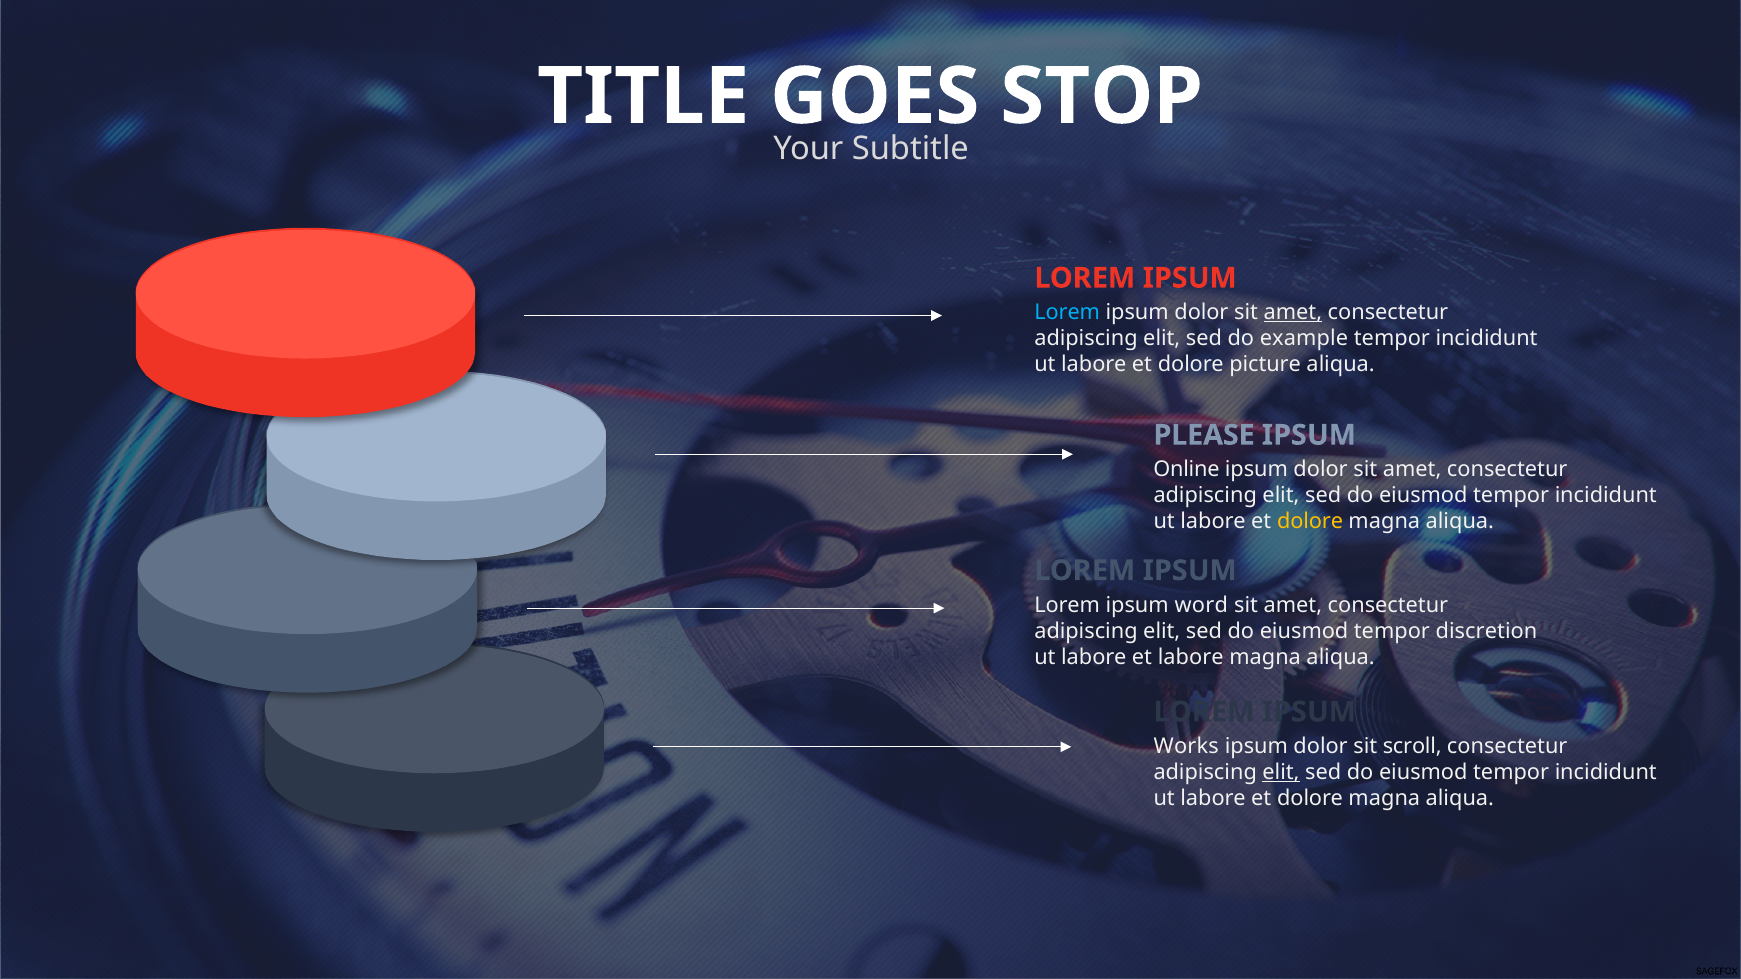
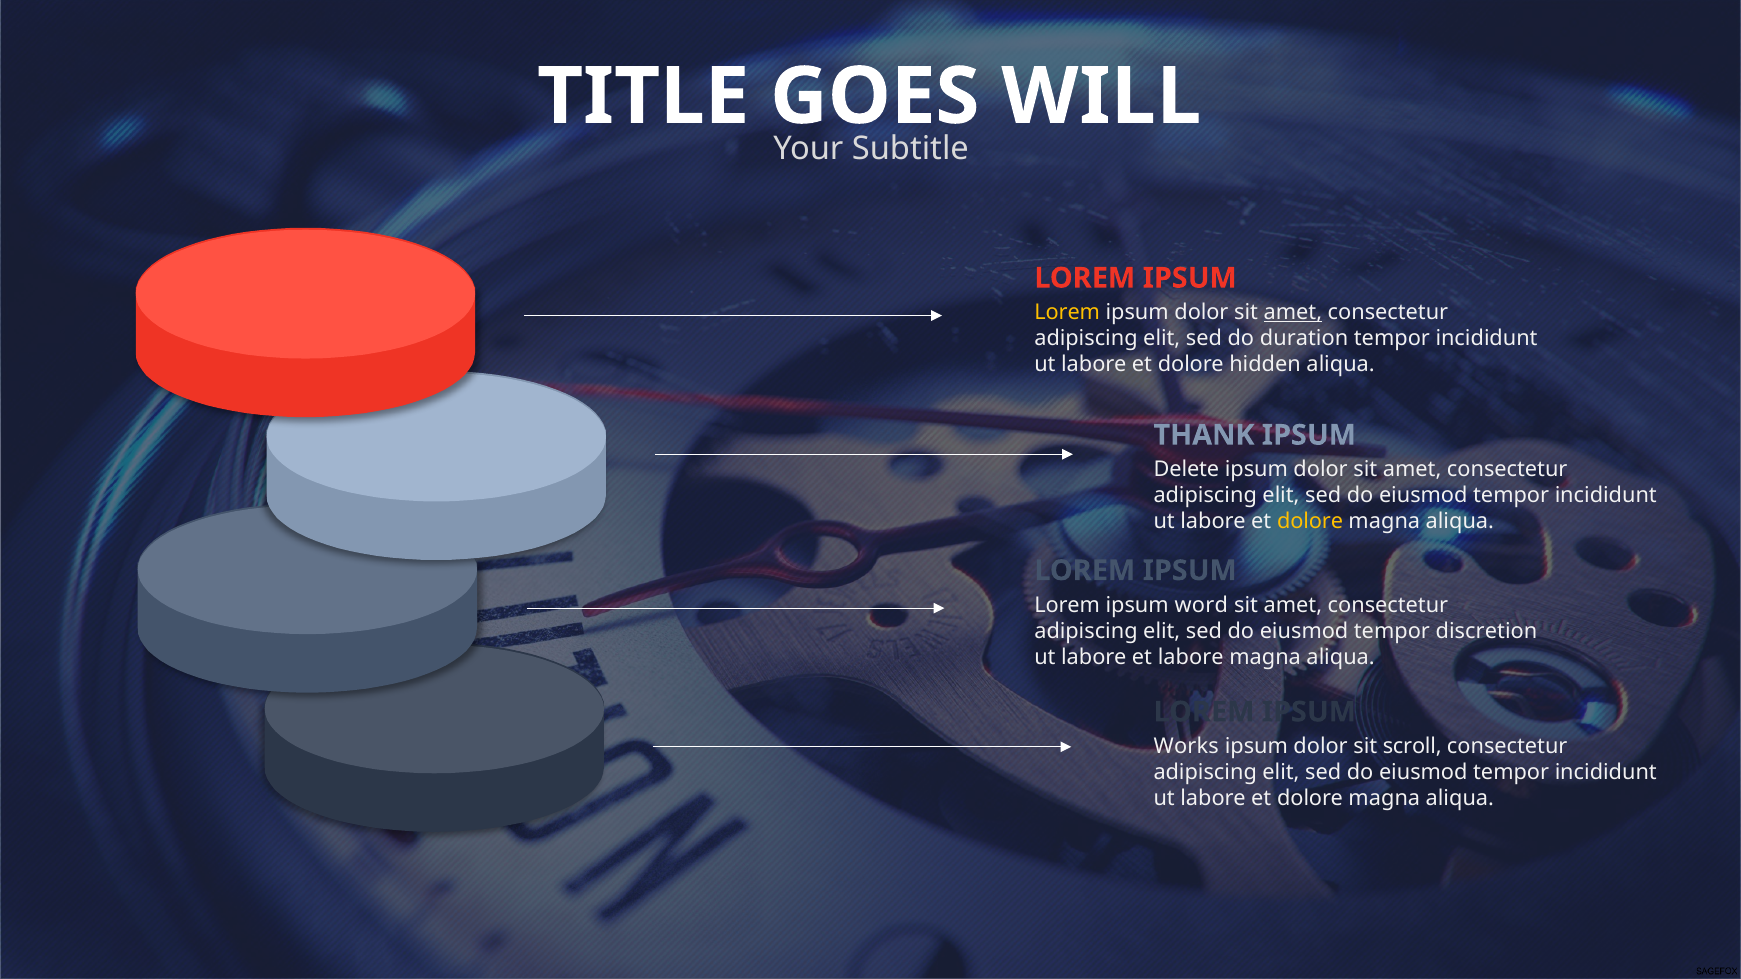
STOP: STOP -> WILL
Lorem at (1067, 312) colour: light blue -> yellow
example: example -> duration
picture: picture -> hidden
PLEASE: PLEASE -> THANK
Online: Online -> Delete
elit at (1281, 773) underline: present -> none
